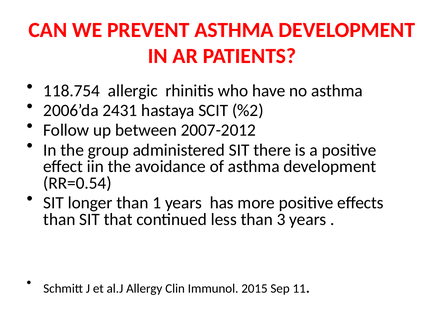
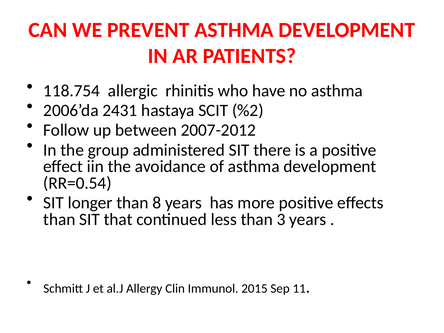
1: 1 -> 8
